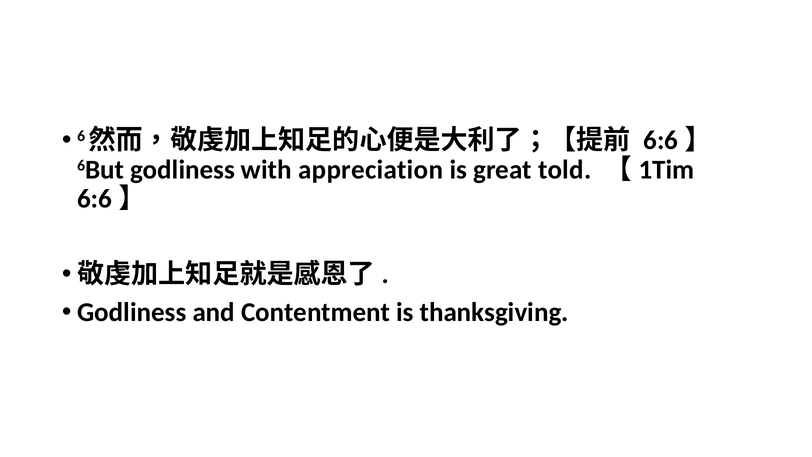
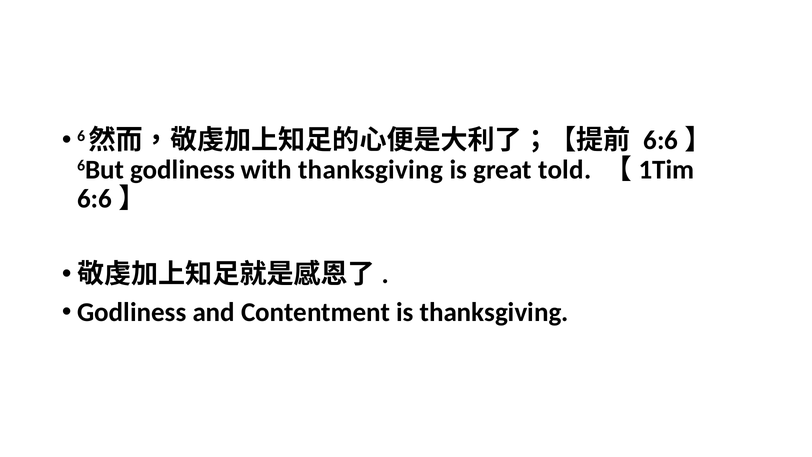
with appreciation: appreciation -> thanksgiving
